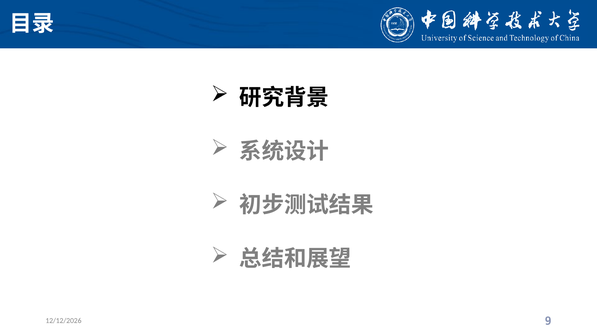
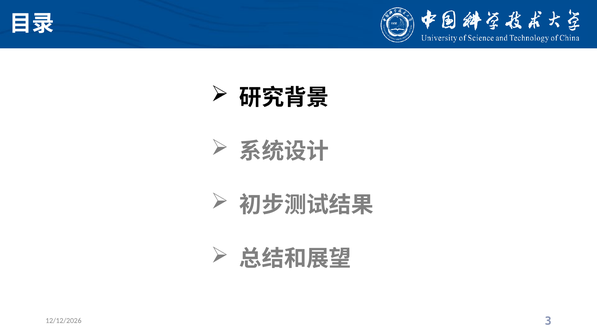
9: 9 -> 3
